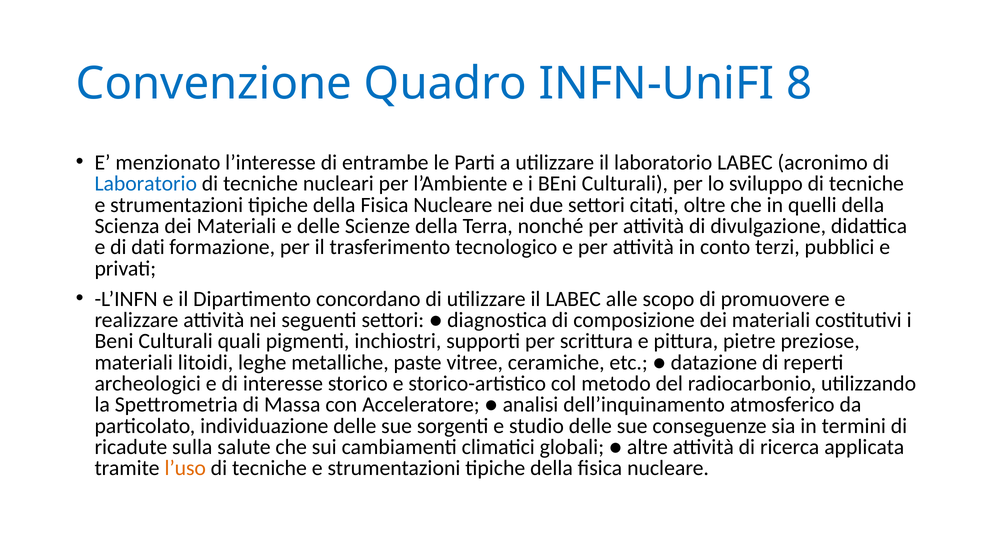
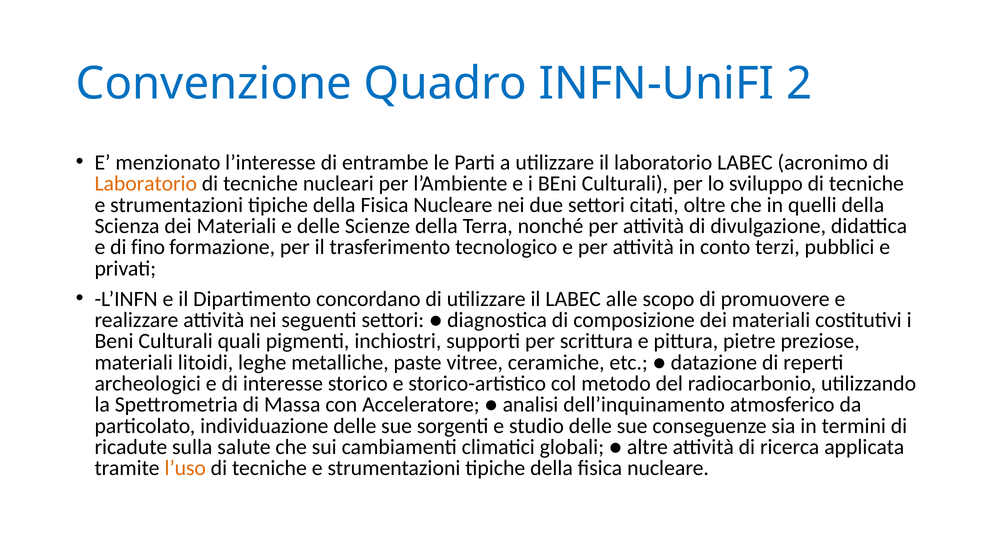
8: 8 -> 2
Laboratorio at (146, 184) colour: blue -> orange
dati: dati -> fino
